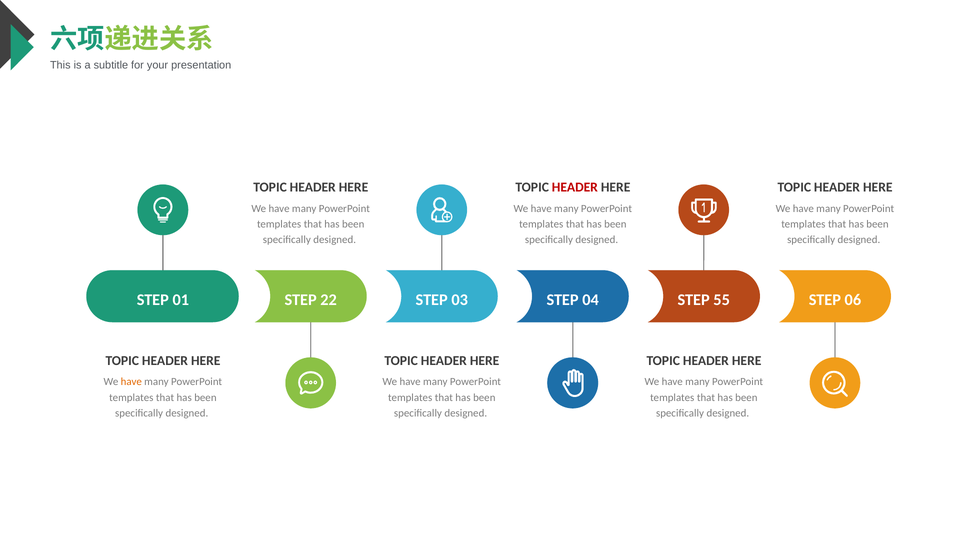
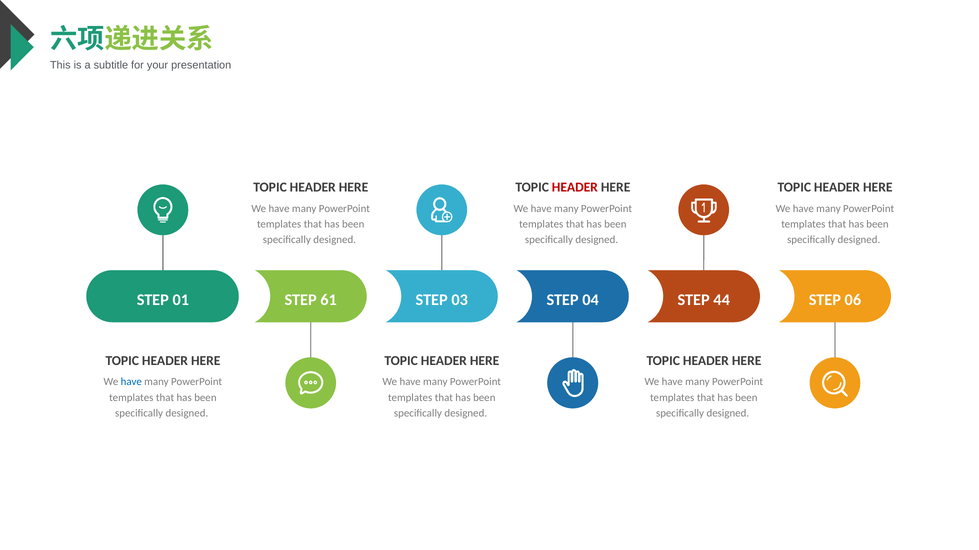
22: 22 -> 61
55: 55 -> 44
have at (131, 382) colour: orange -> blue
